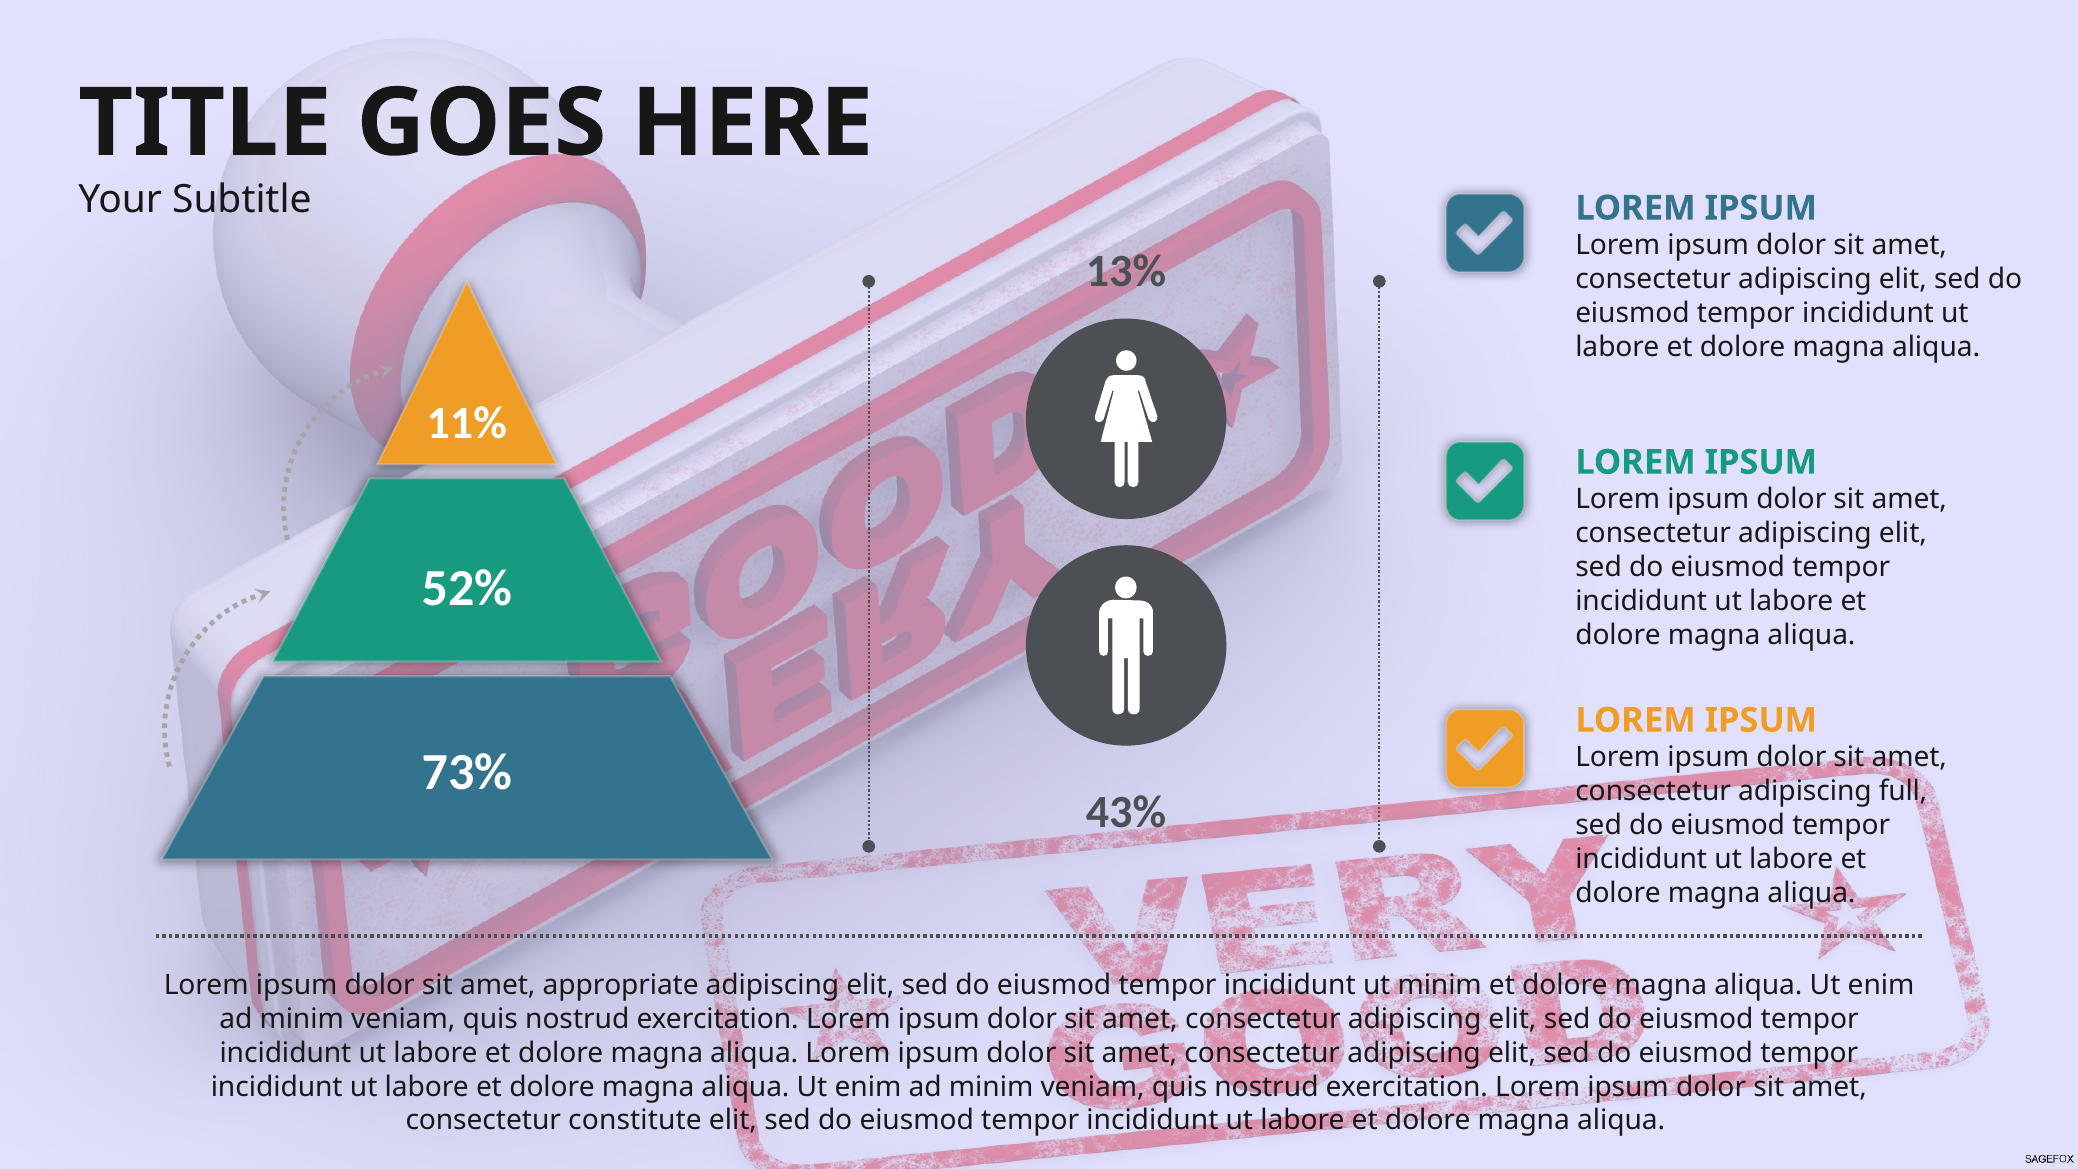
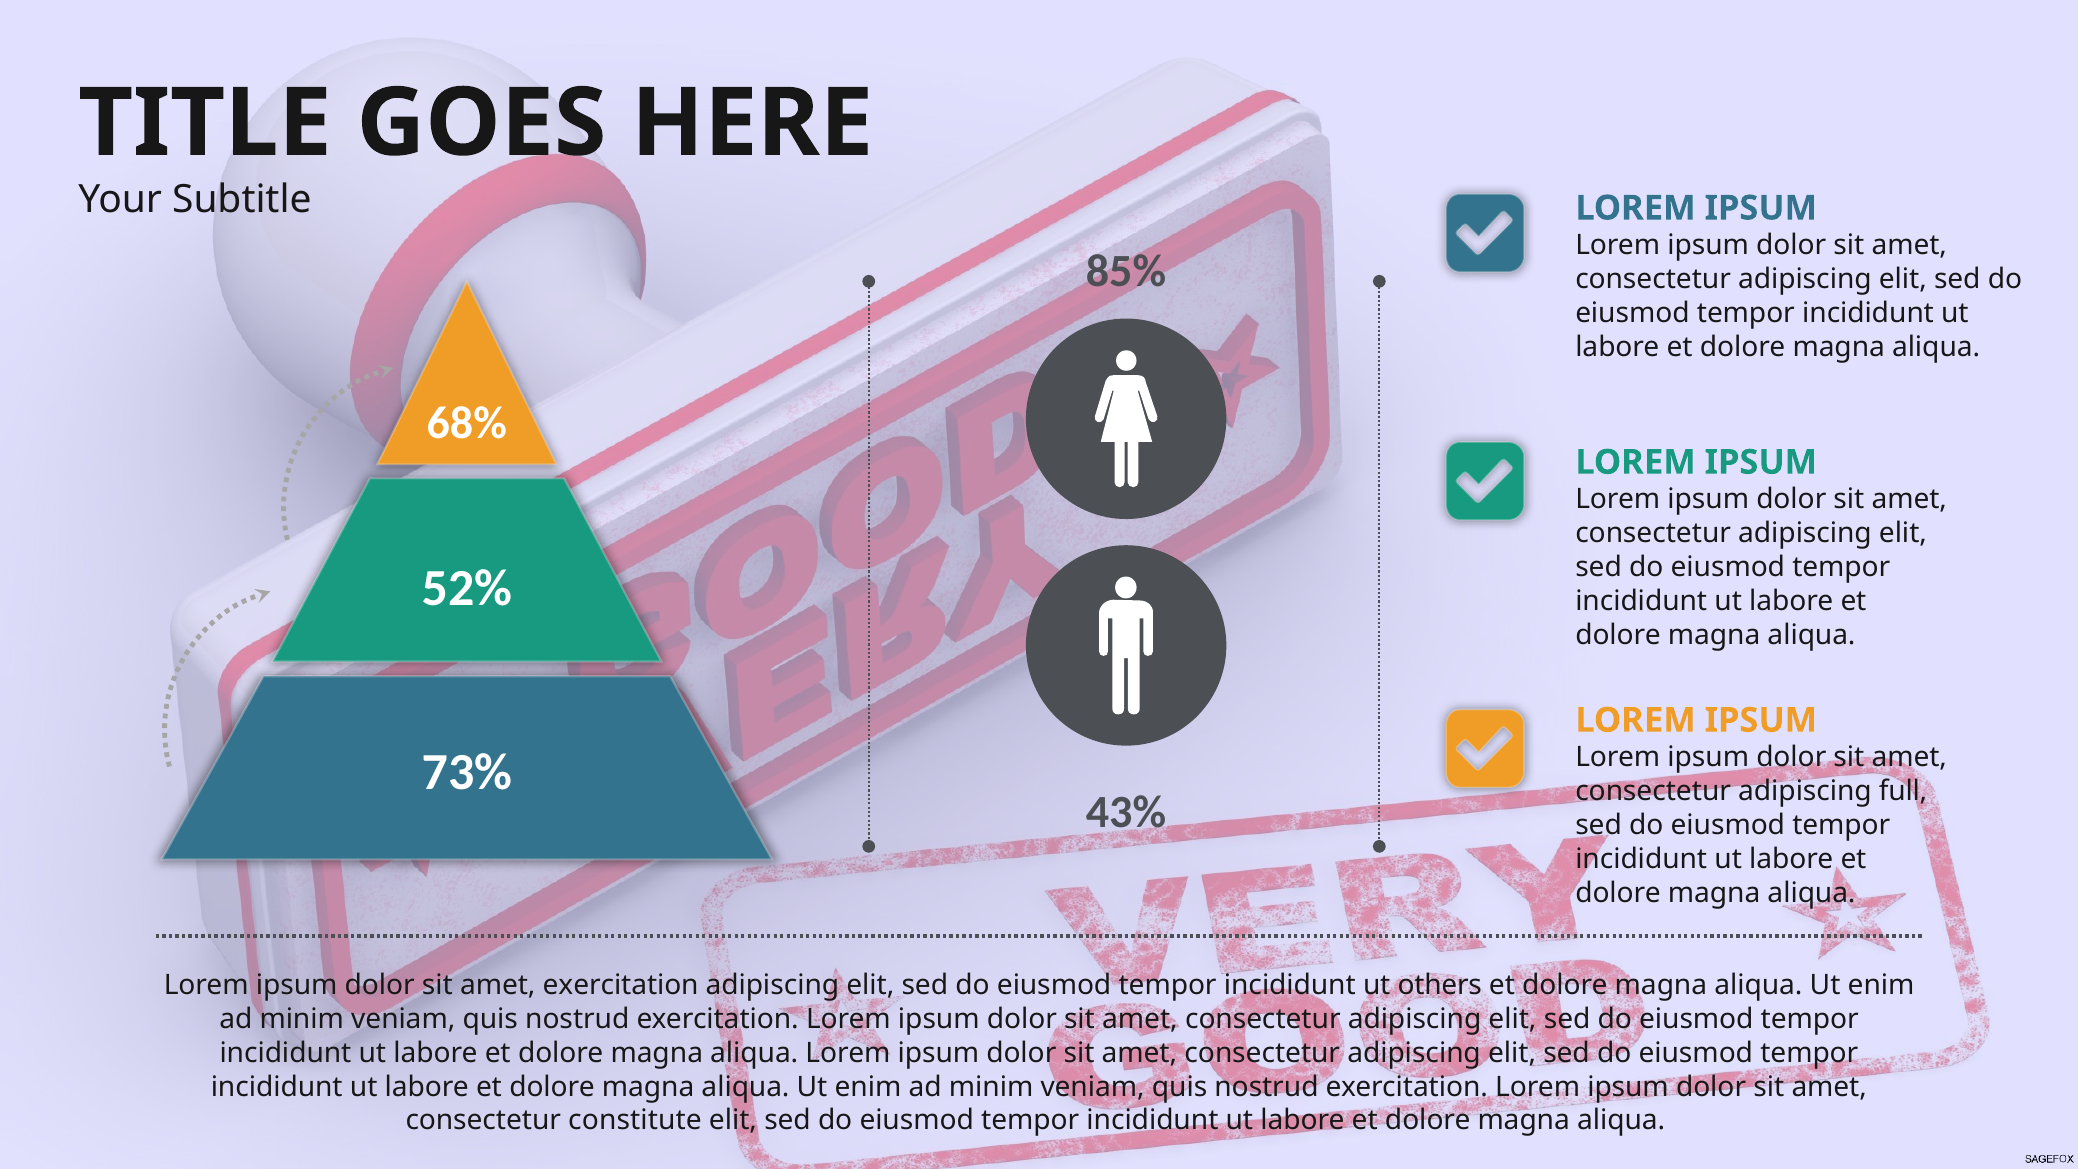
13%: 13% -> 85%
11%: 11% -> 68%
amet appropriate: appropriate -> exercitation
ut minim: minim -> others
